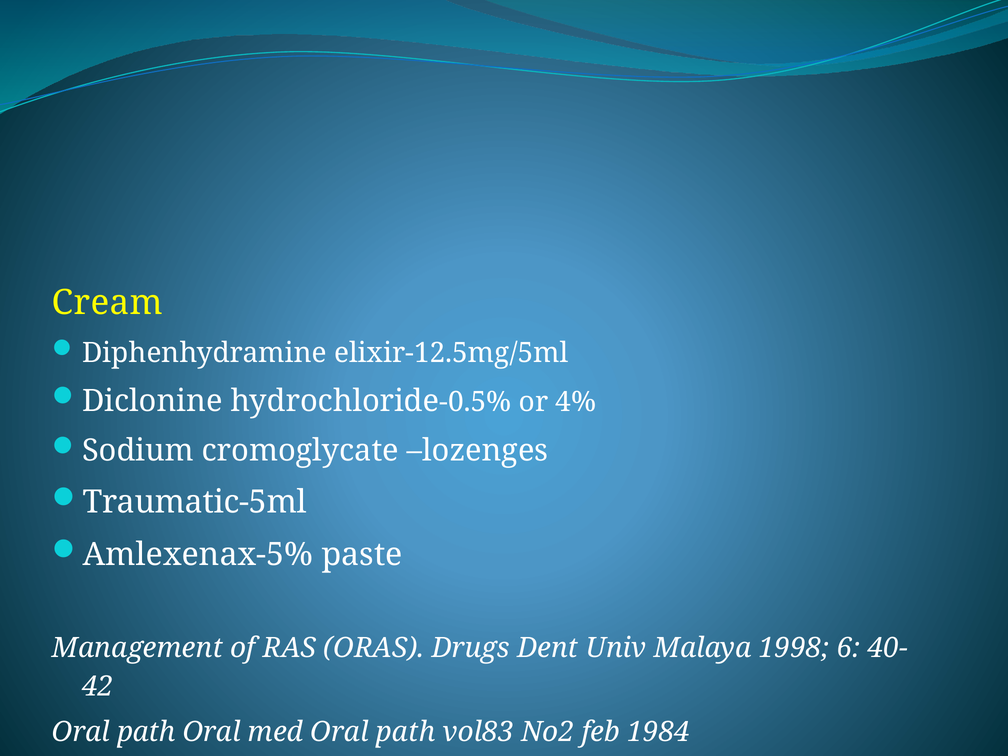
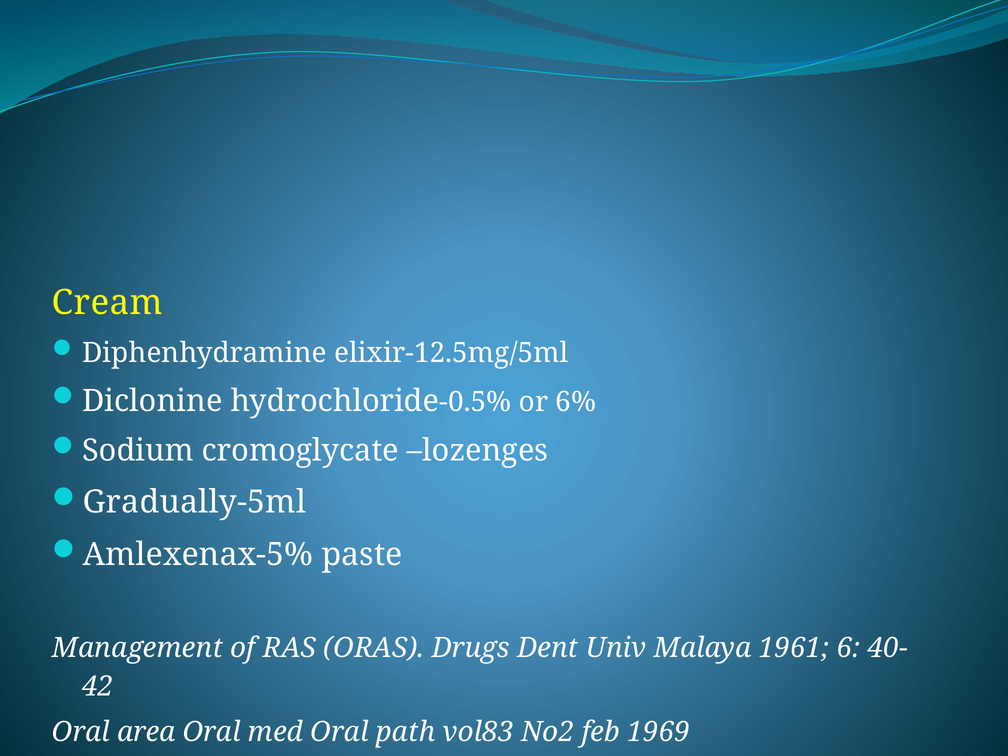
4%: 4% -> 6%
Traumatic-5ml: Traumatic-5ml -> Gradually-5ml
1998: 1998 -> 1961
path at (146, 732): path -> area
1984: 1984 -> 1969
